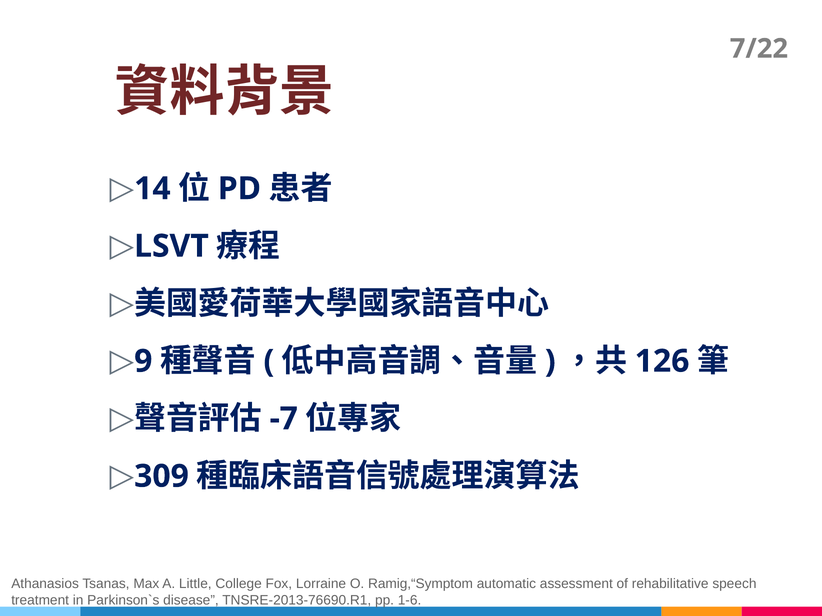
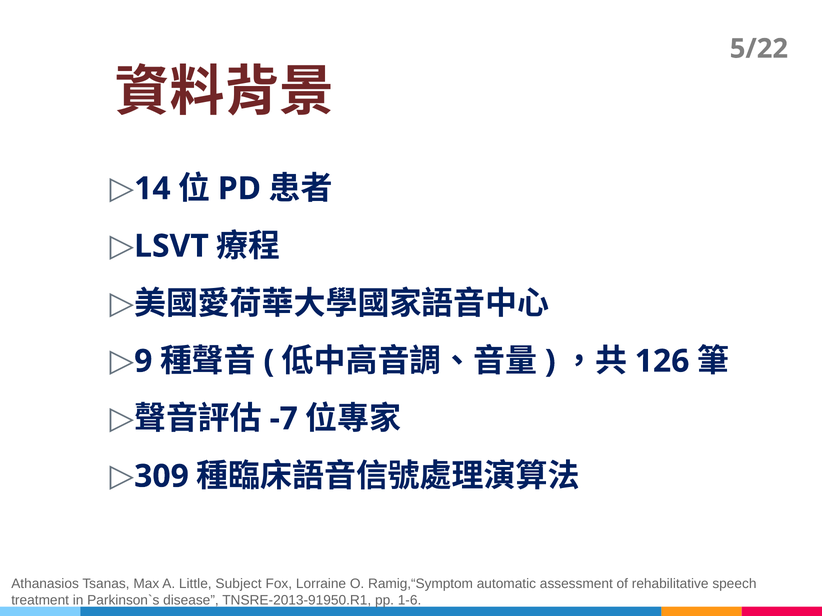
7/22: 7/22 -> 5/22
College: College -> Subject
TNSRE-2013-76690.R1: TNSRE-2013-76690.R1 -> TNSRE-2013-91950.R1
